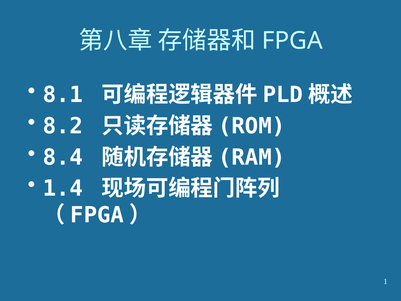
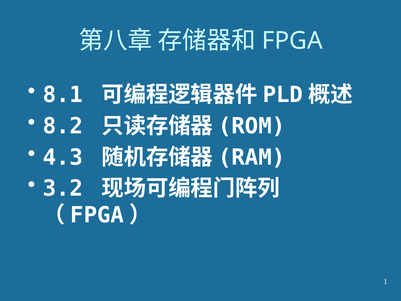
8.4: 8.4 -> 4.3
1.4: 1.4 -> 3.2
